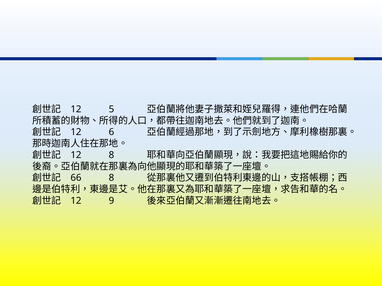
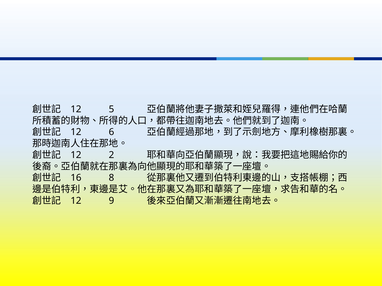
12 8: 8 -> 2
66: 66 -> 16
